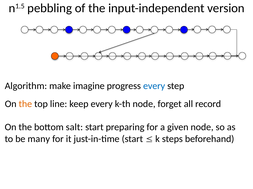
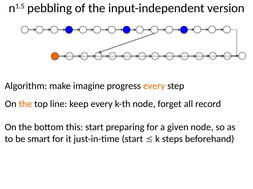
every at (154, 86) colour: blue -> orange
salt: salt -> this
many: many -> smart
